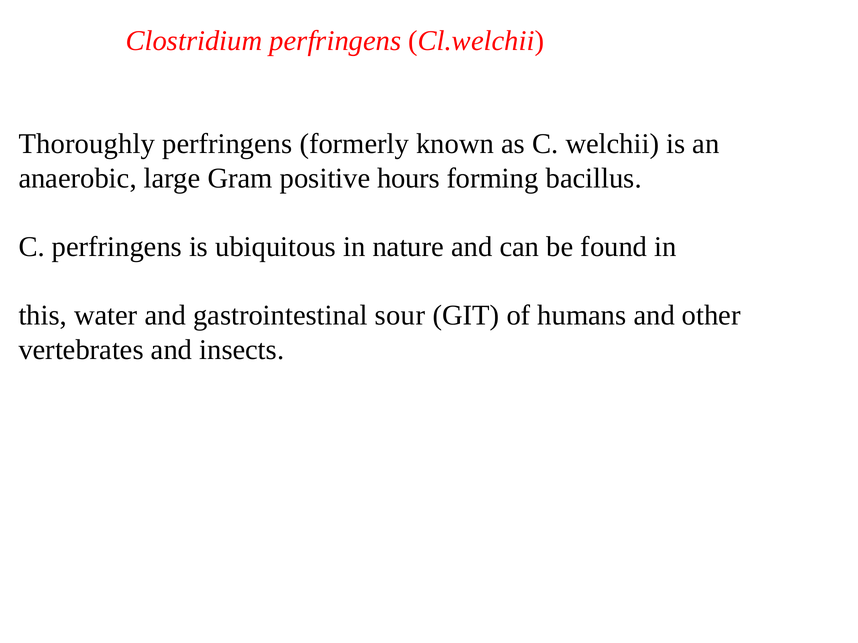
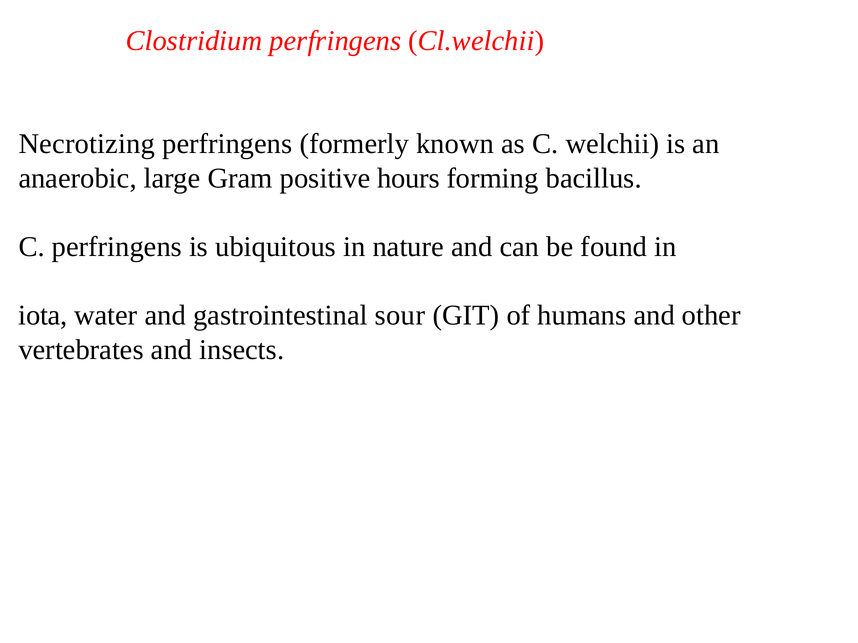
Thoroughly: Thoroughly -> Necrotizing
this: this -> iota
